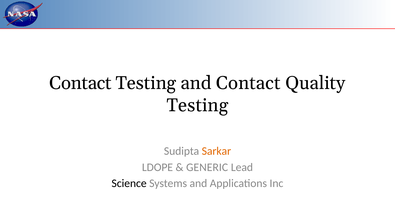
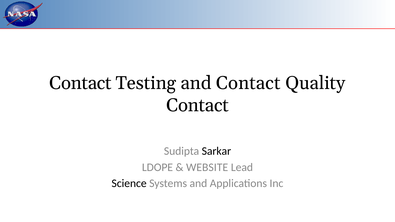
Testing at (197, 105): Testing -> Contact
Sarkar colour: orange -> black
GENERIC: GENERIC -> WEBSITE
